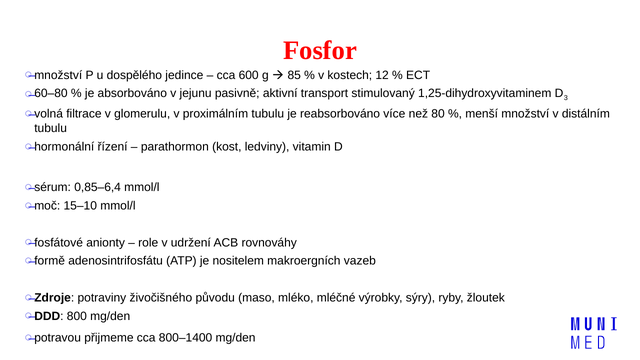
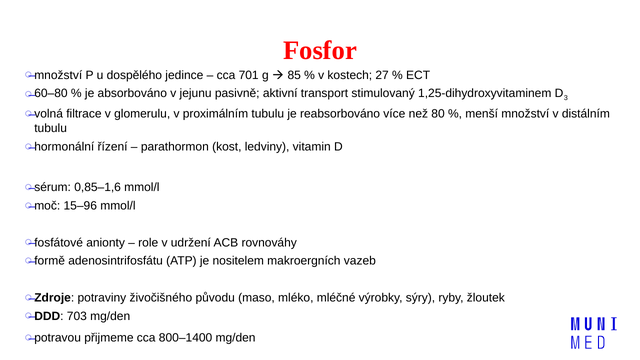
600: 600 -> 701
12: 12 -> 27
0,85–6,4: 0,85–6,4 -> 0,85–1,6
15–10: 15–10 -> 15–96
800: 800 -> 703
